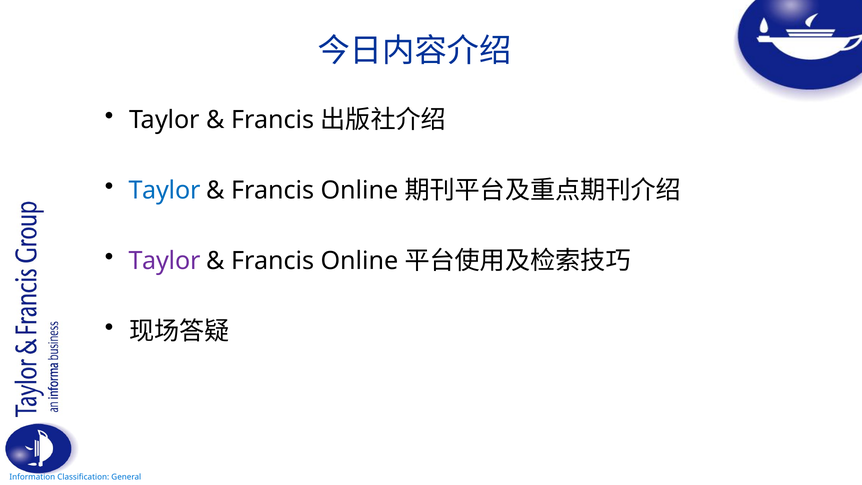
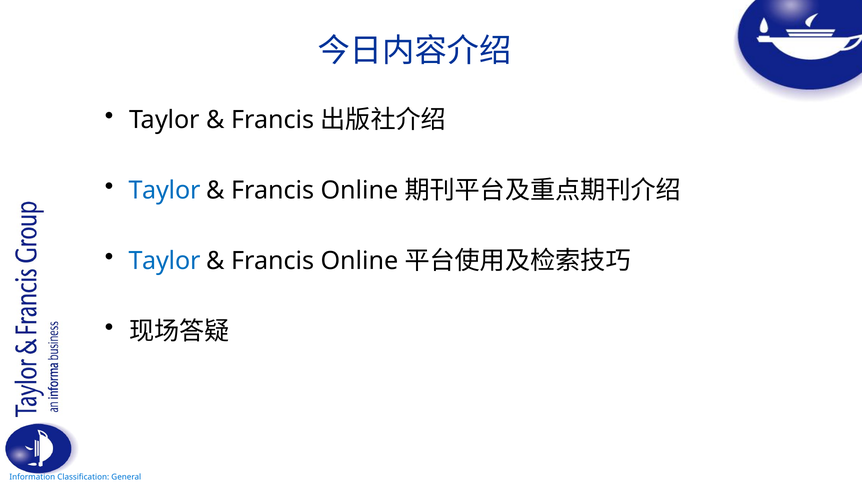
Taylor at (165, 261) colour: purple -> blue
